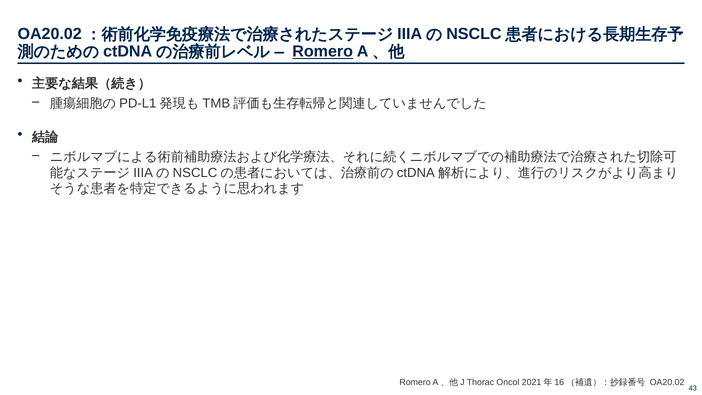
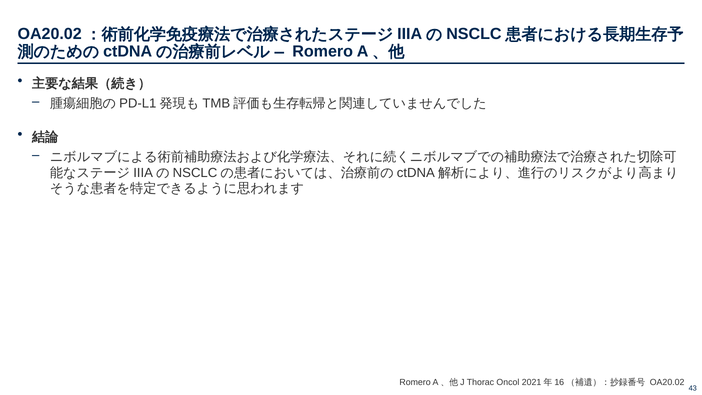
Romero at (323, 52) underline: present -> none
